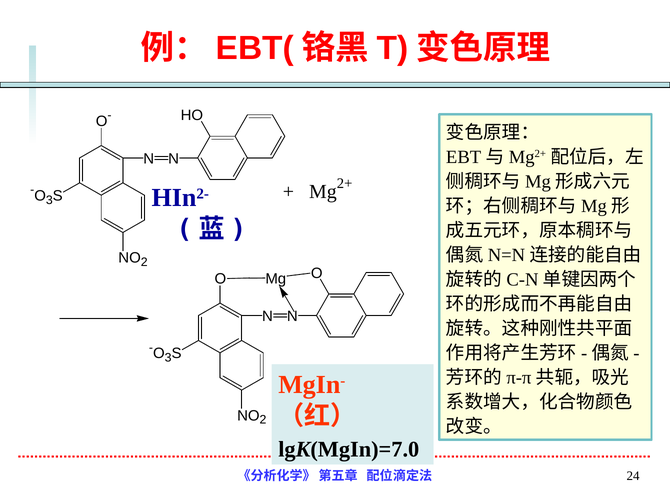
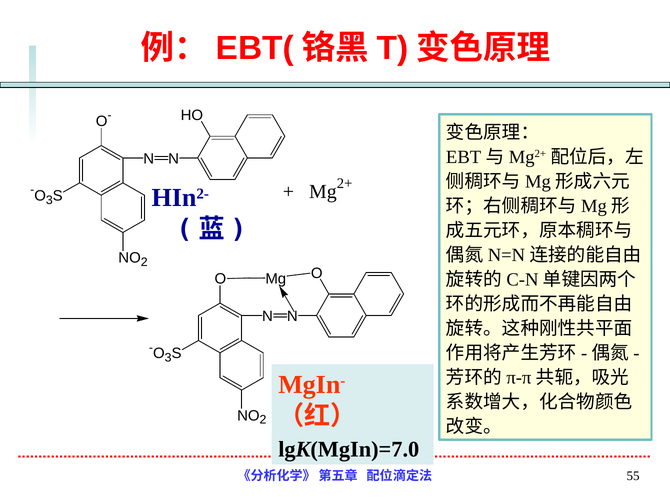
24: 24 -> 55
